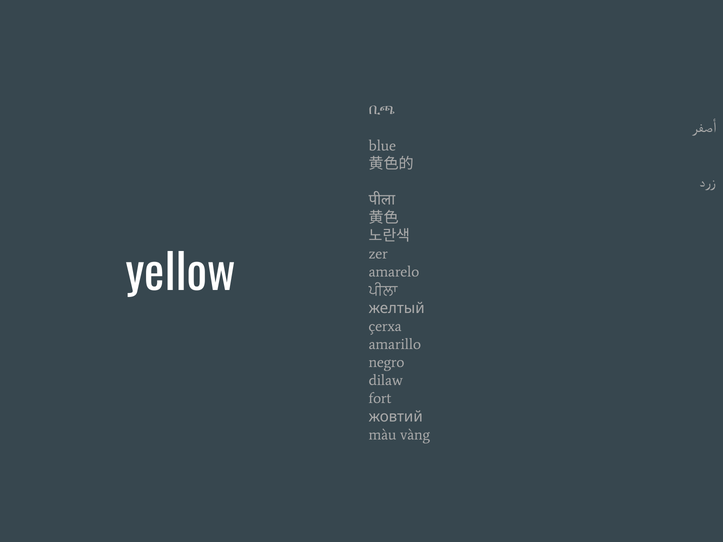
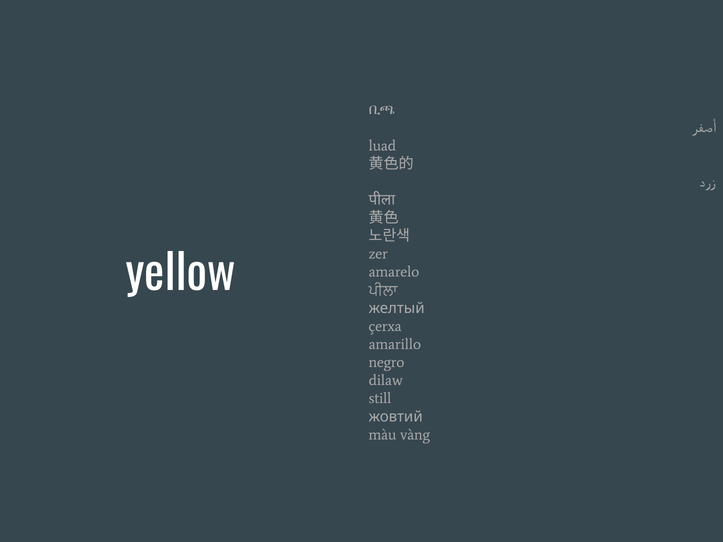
blue: blue -> luad
fort: fort -> still
